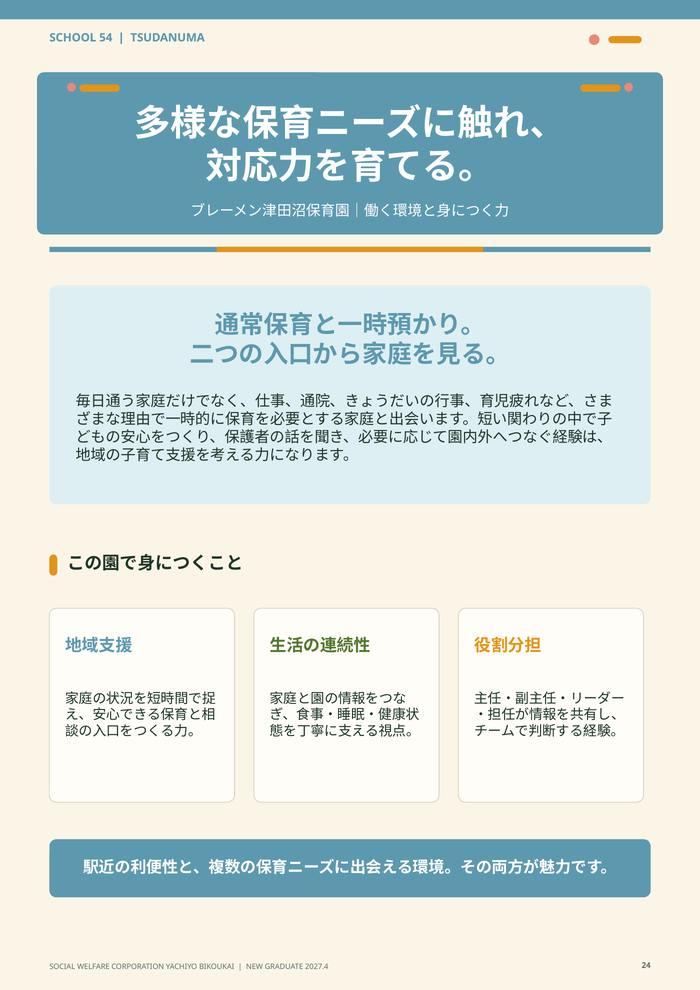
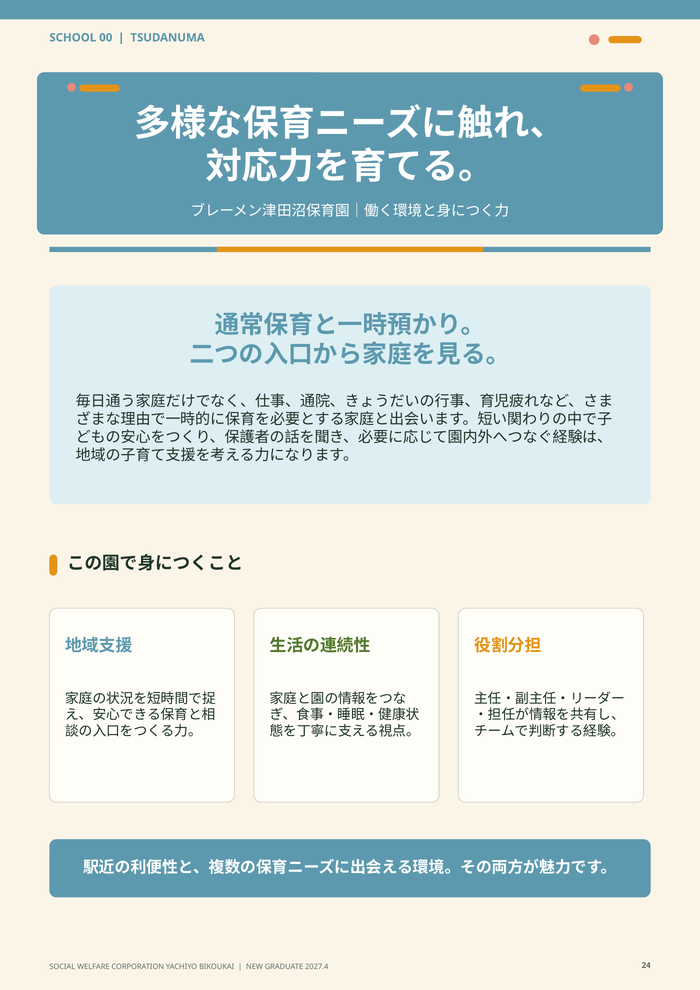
54: 54 -> 00
